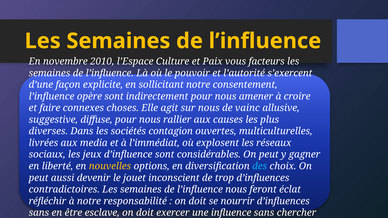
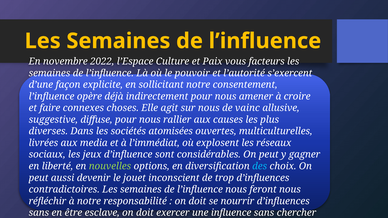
2010: 2010 -> 2022
opère sont: sont -> déjà
contagion: contagion -> atomisées
nouvelles colour: yellow -> light green
feront éclat: éclat -> nous
